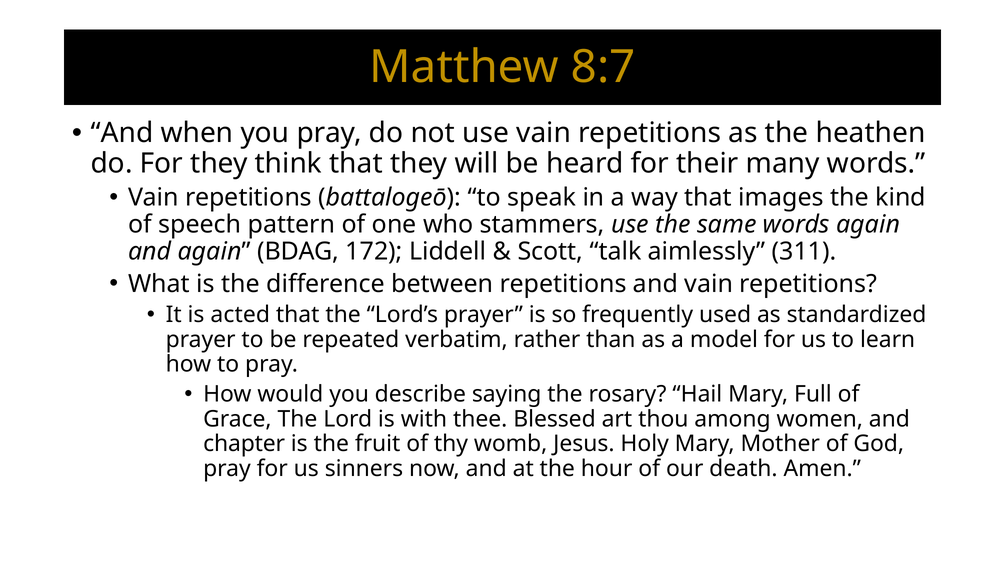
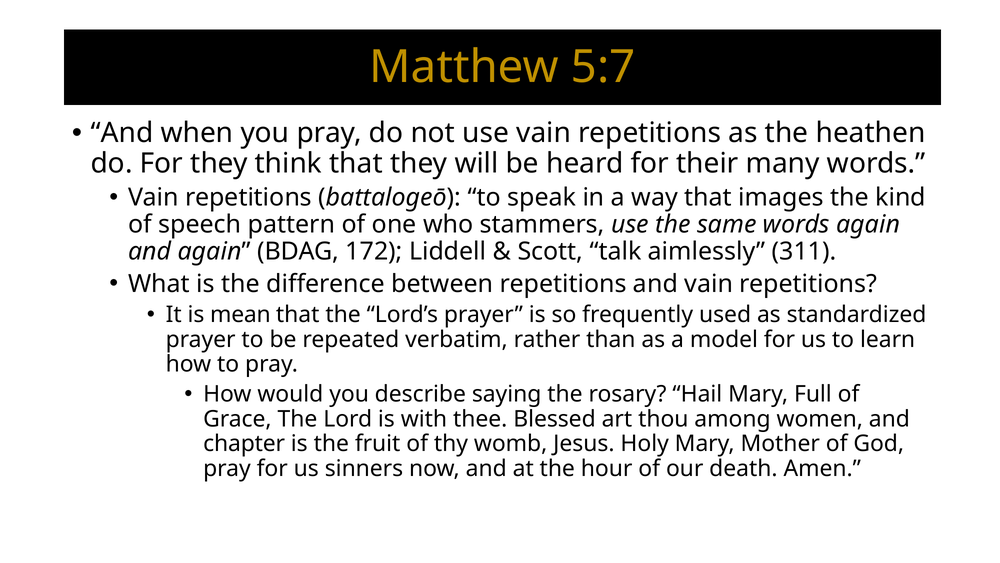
8:7: 8:7 -> 5:7
acted: acted -> mean
